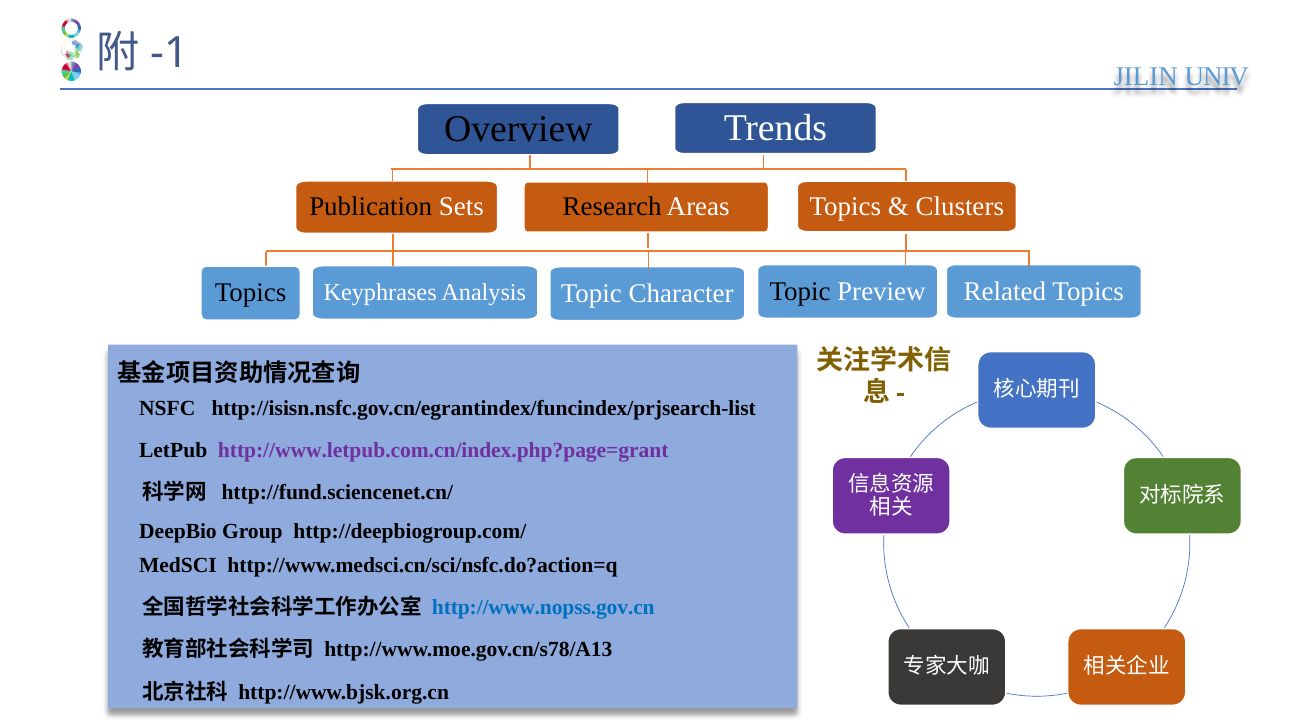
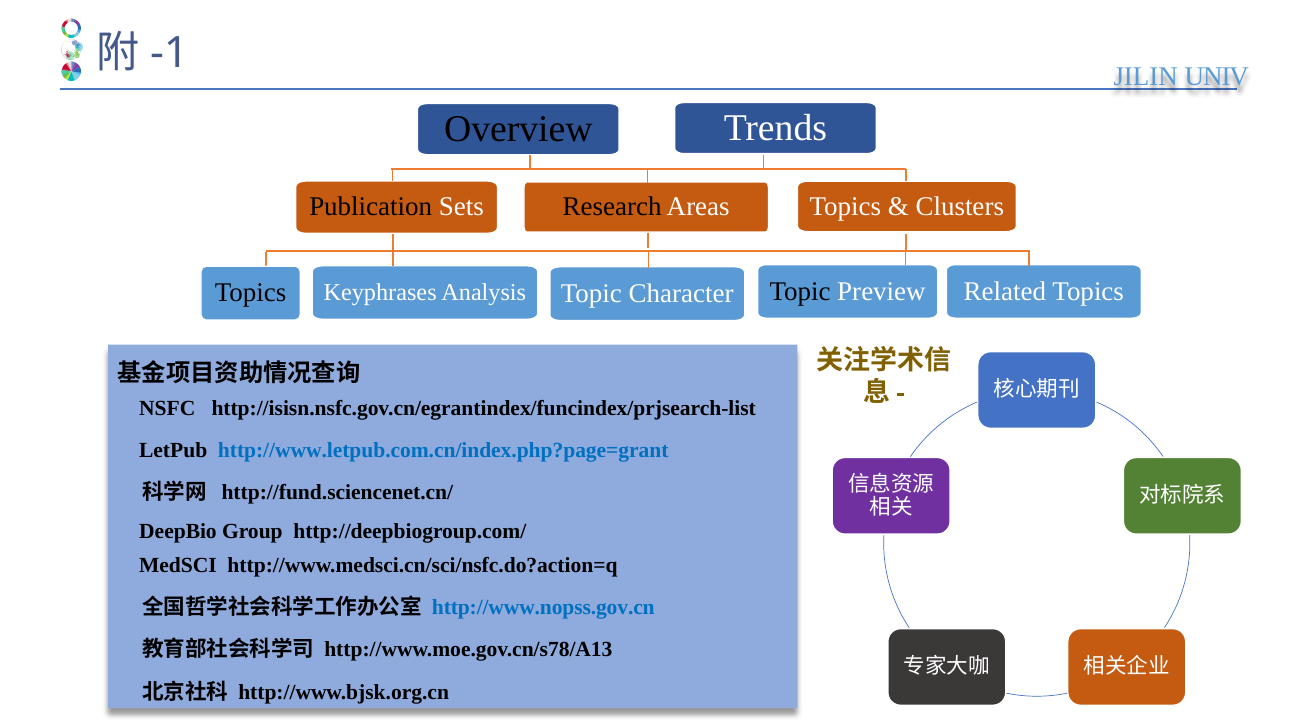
http://www.letpub.com.cn/index.php?page=grant colour: purple -> blue
